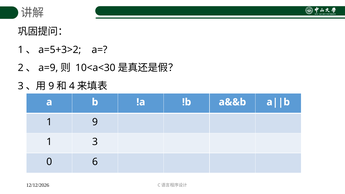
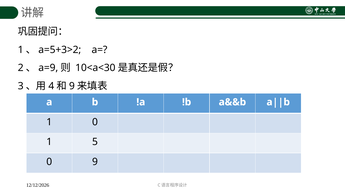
9 at (51, 86): 9 -> 4
4 at (72, 86): 4 -> 9
1 9: 9 -> 0
1 3: 3 -> 5
0 6: 6 -> 9
